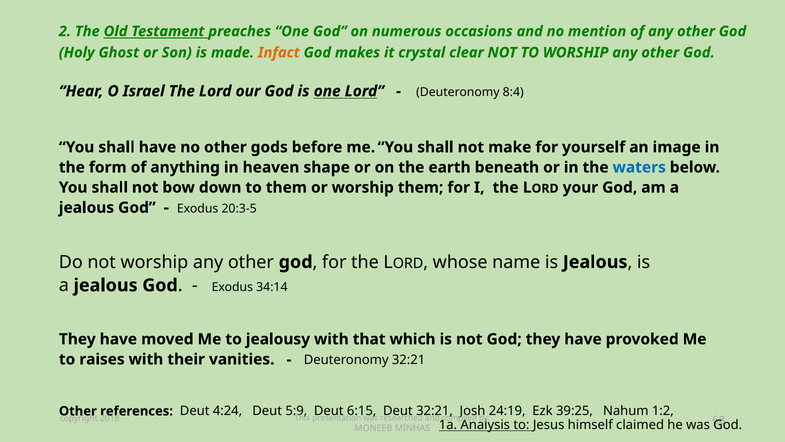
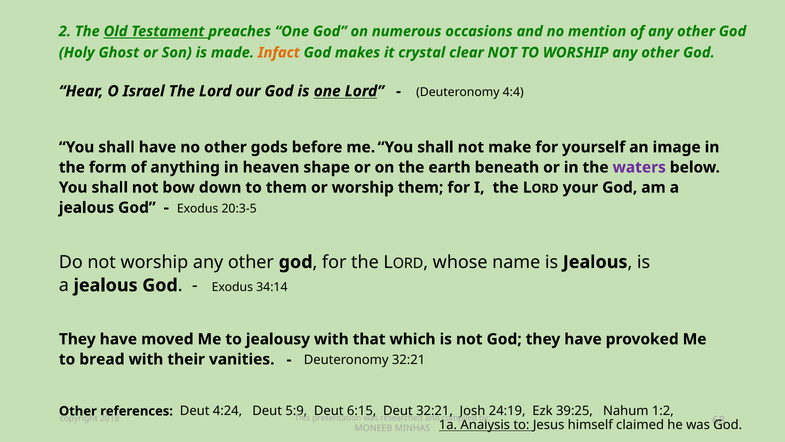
8:4: 8:4 -> 4:4
waters colour: blue -> purple
raises: raises -> bread
